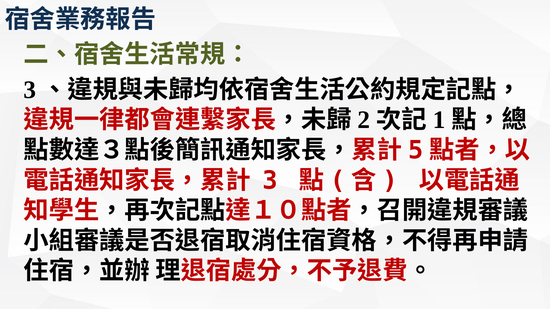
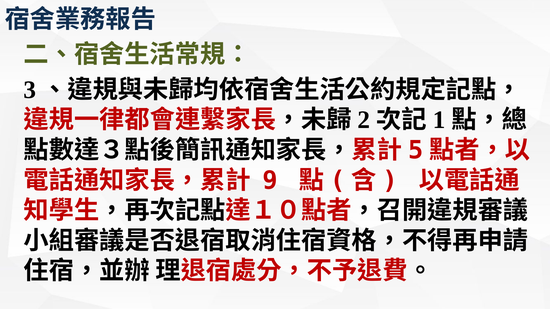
3 at (270, 181): 3 -> 9
